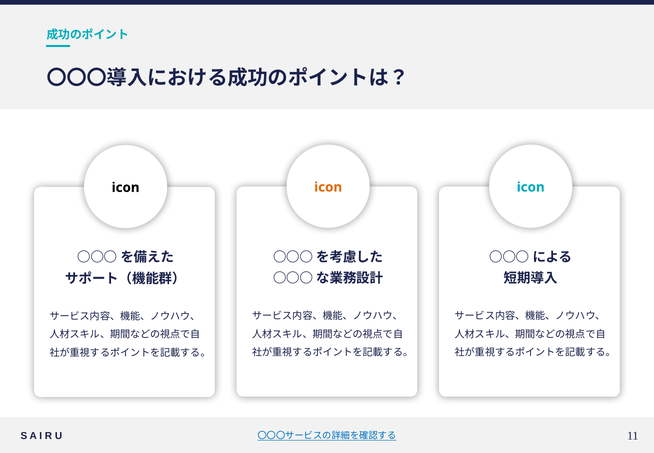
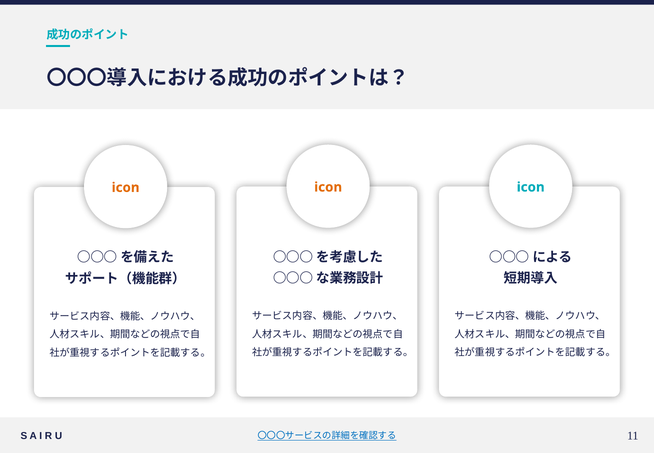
icon at (126, 187) colour: black -> orange
